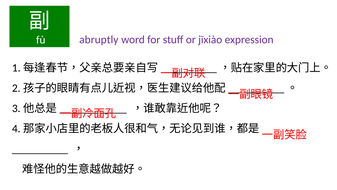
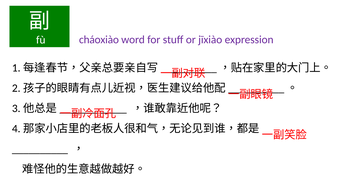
abruptly: abruptly -> cháoxiào
